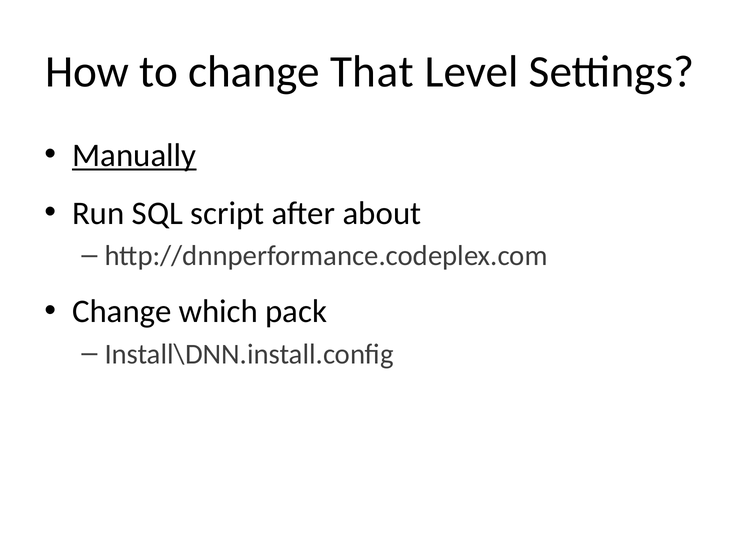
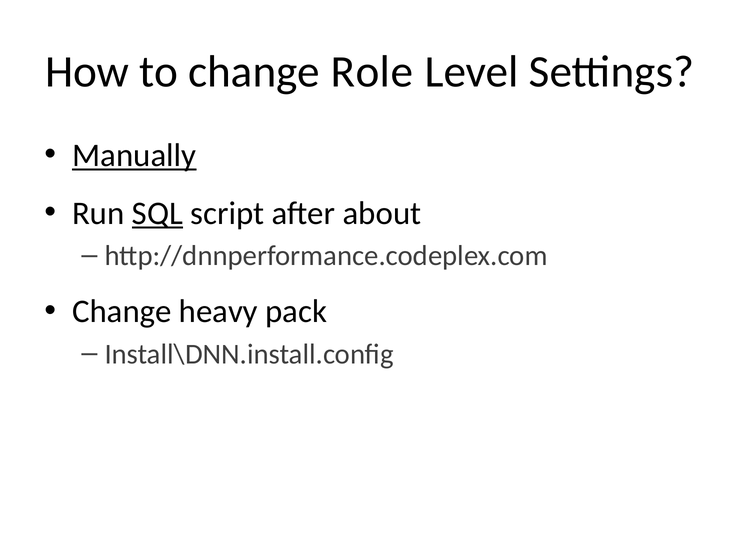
That: That -> Role
SQL underline: none -> present
which: which -> heavy
